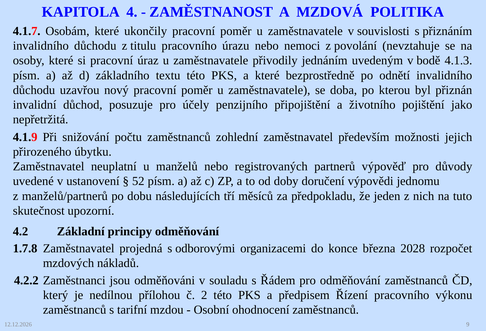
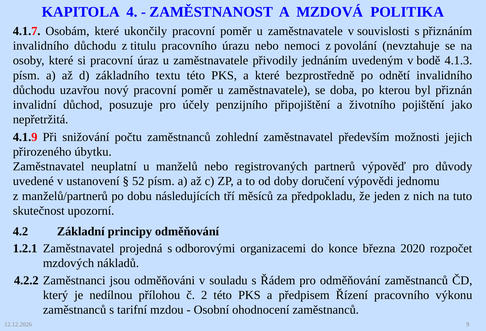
1.7.8: 1.7.8 -> 1.2.1
2028: 2028 -> 2020
